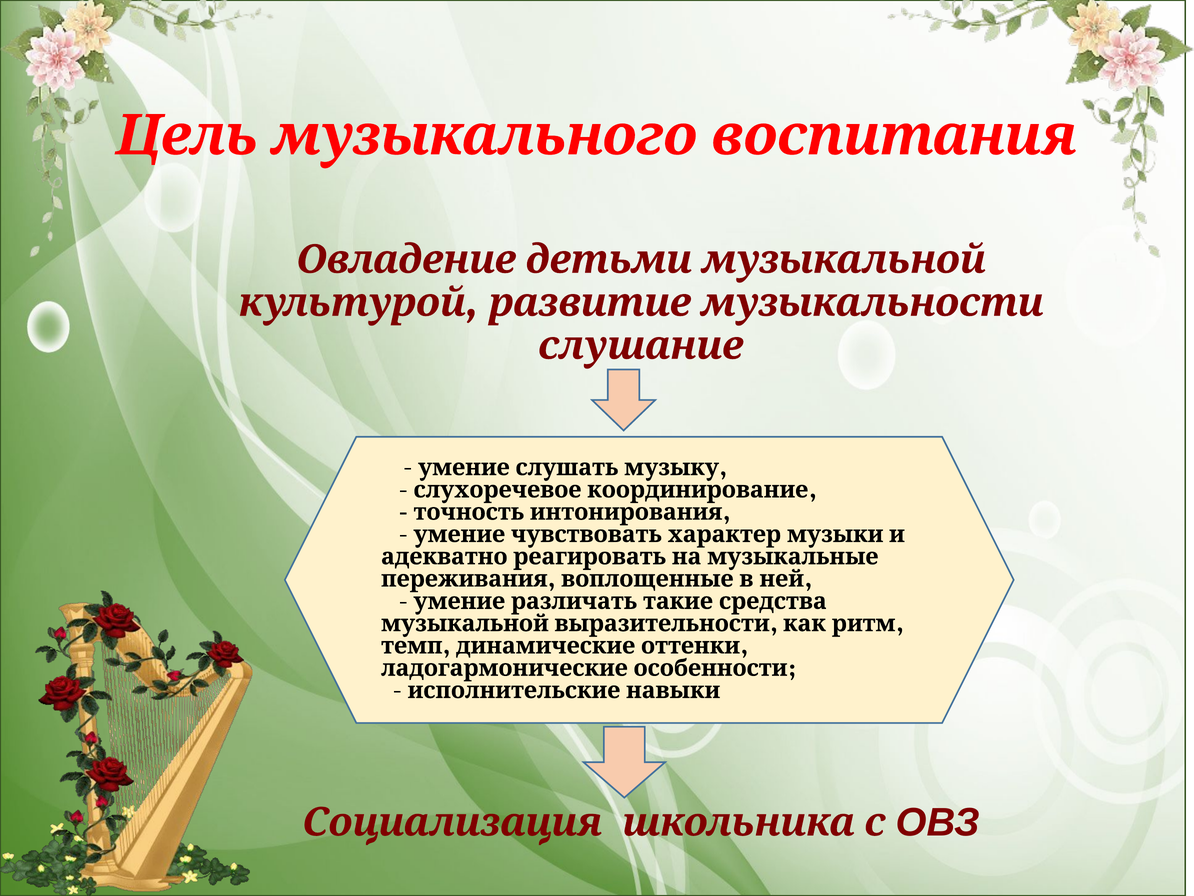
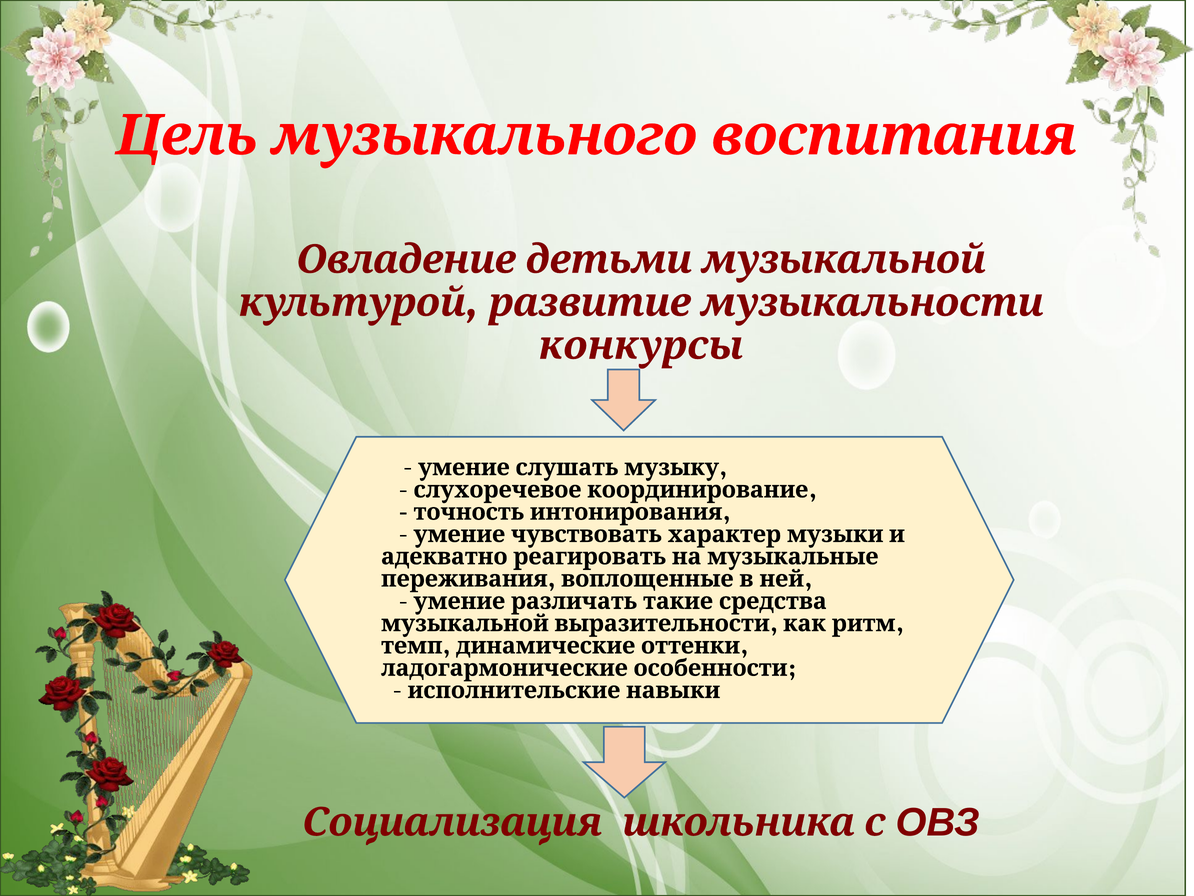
слушание: слушание -> конкурсы
